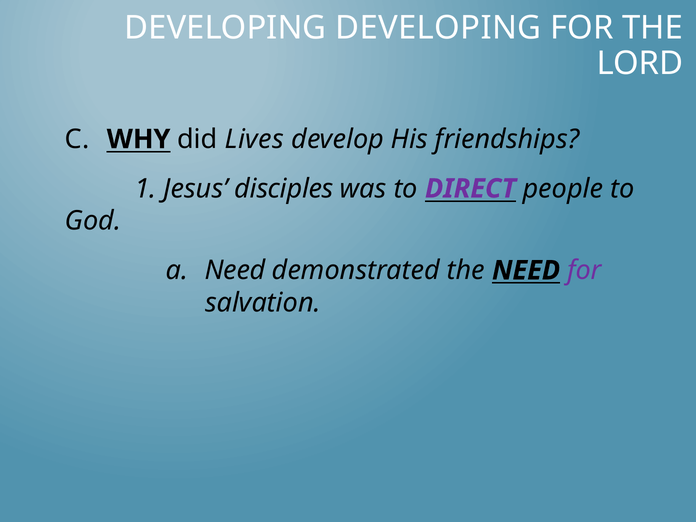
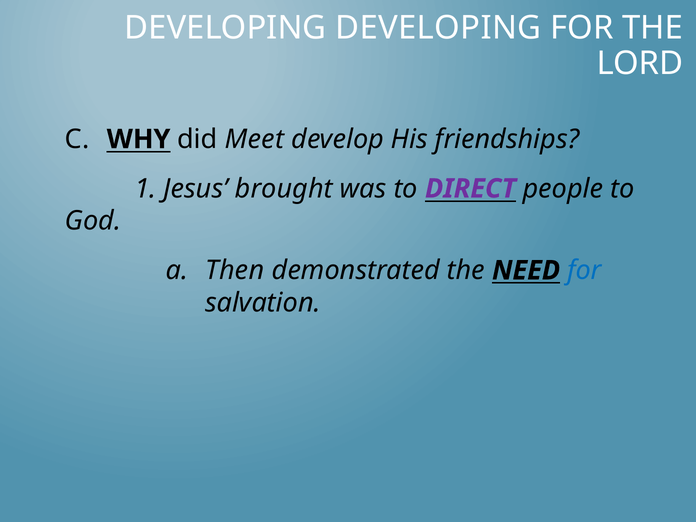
Lives: Lives -> Meet
disciples: disciples -> brought
Need at (235, 270): Need -> Then
for at (584, 270) colour: purple -> blue
